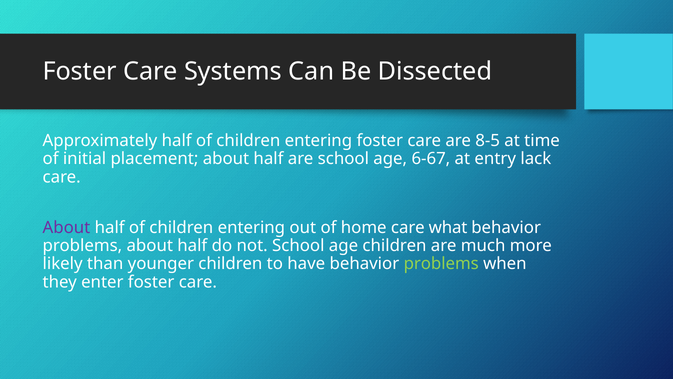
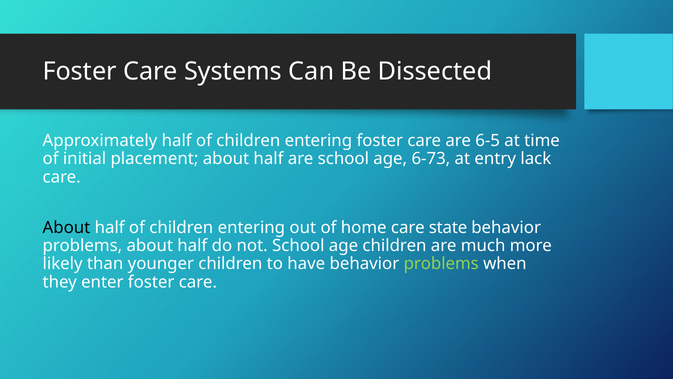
8-5: 8-5 -> 6-5
6-67: 6-67 -> 6-73
About at (66, 227) colour: purple -> black
what: what -> state
